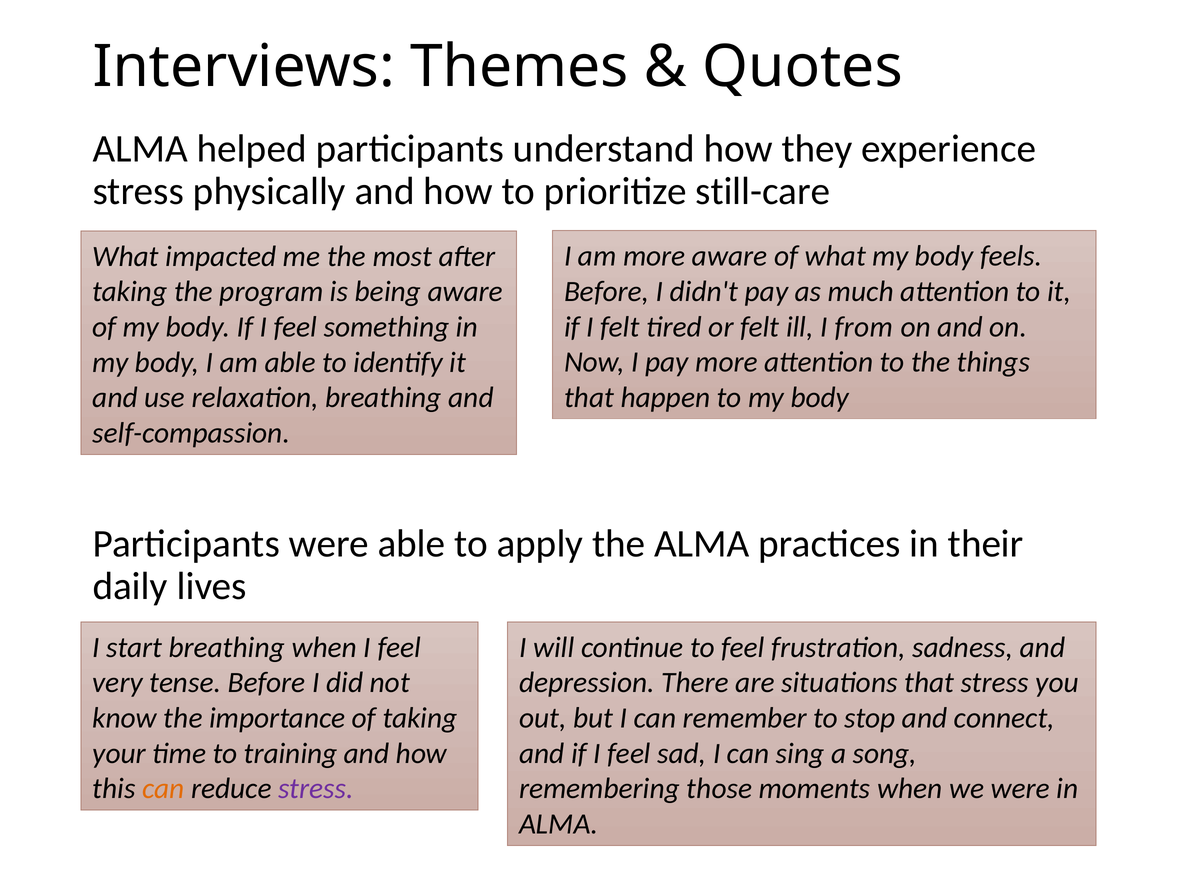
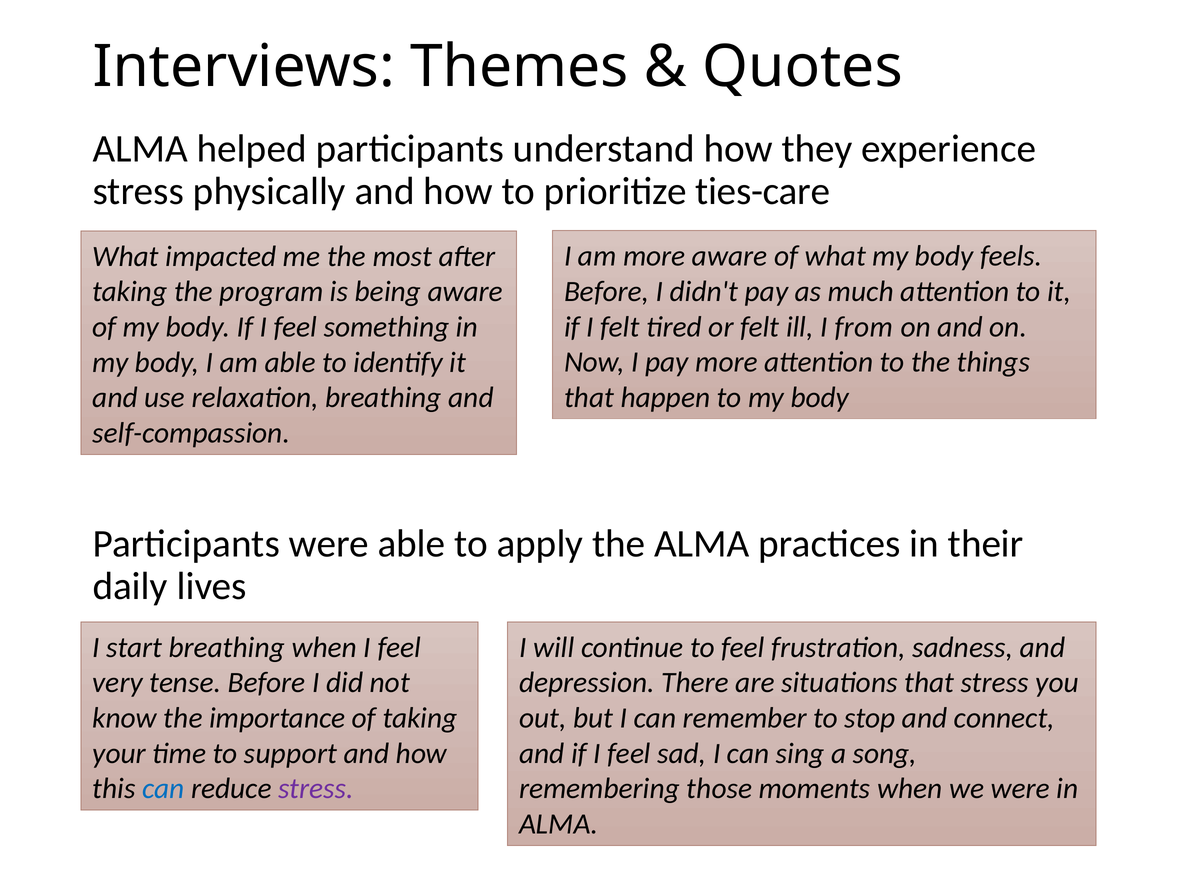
still-care: still-care -> ties-care
training: training -> support
can at (163, 788) colour: orange -> blue
